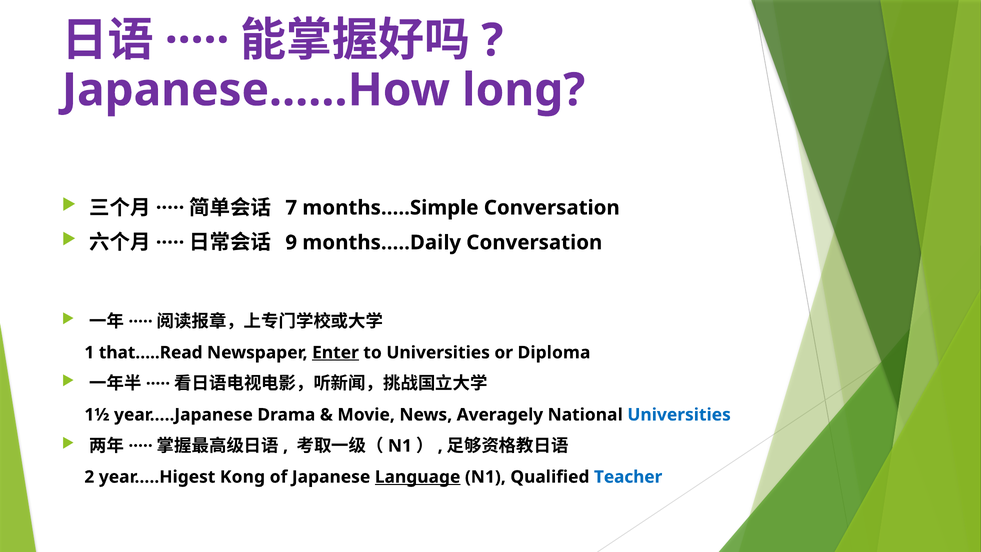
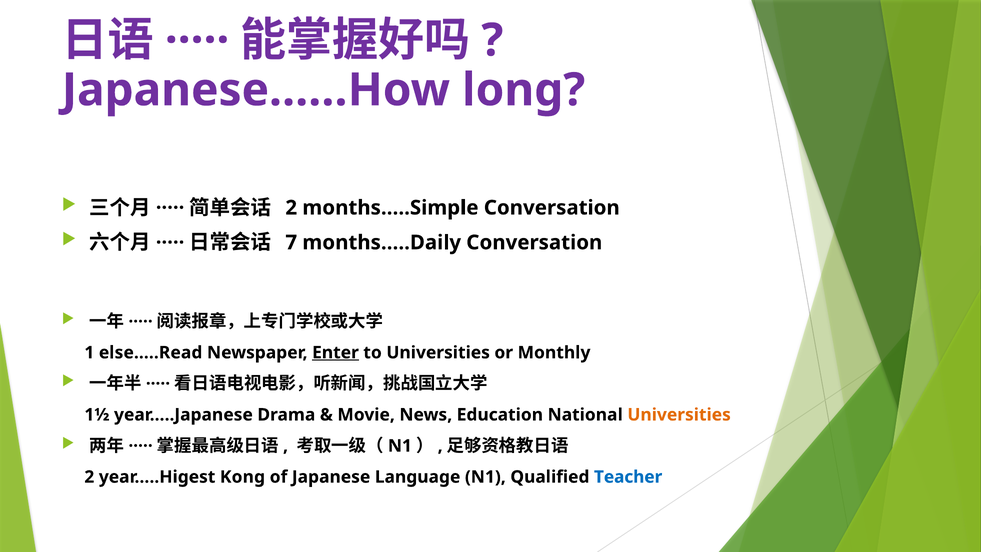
7 at (291, 208): 7 -> 2
9: 9 -> 7
that…..Read: that…..Read -> else…..Read
Diploma: Diploma -> Monthly
Averagely: Averagely -> Education
Universities at (679, 415) colour: blue -> orange
Language underline: present -> none
